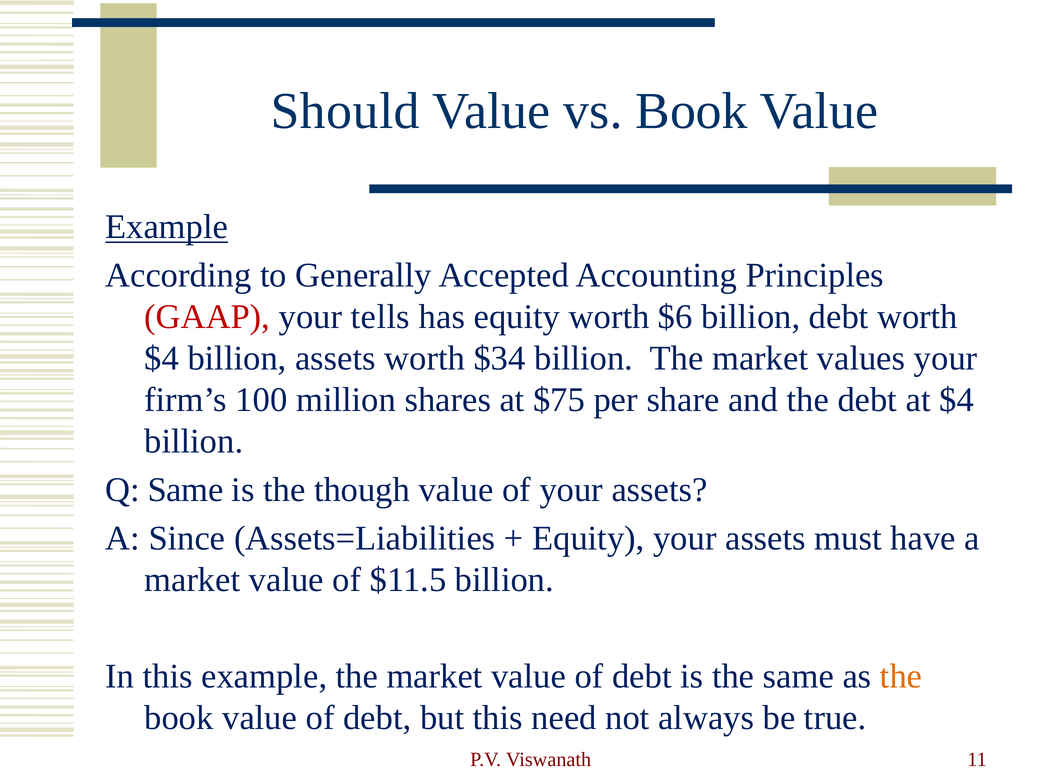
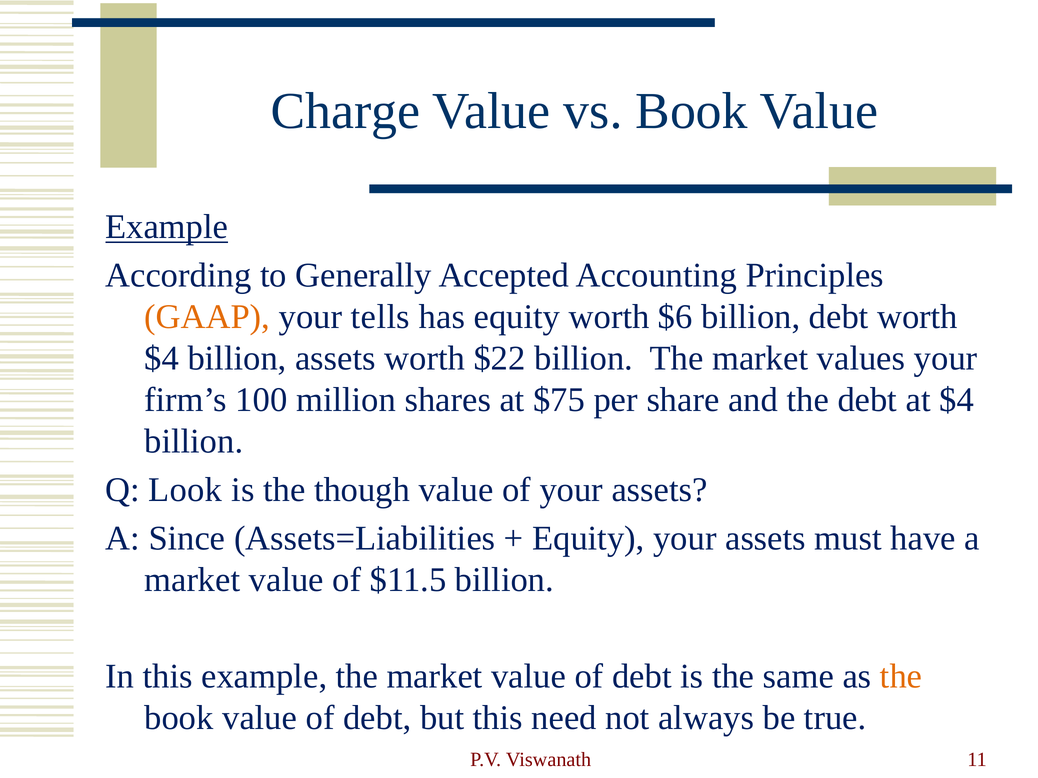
Should: Should -> Charge
GAAP colour: red -> orange
$34: $34 -> $22
Q Same: Same -> Look
